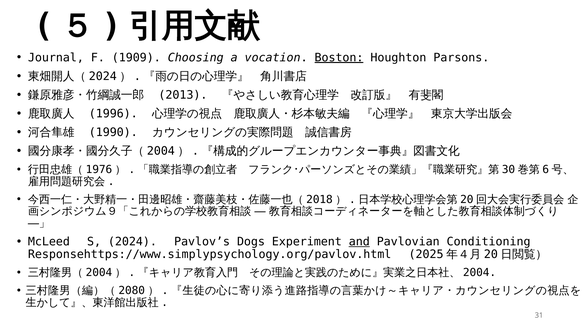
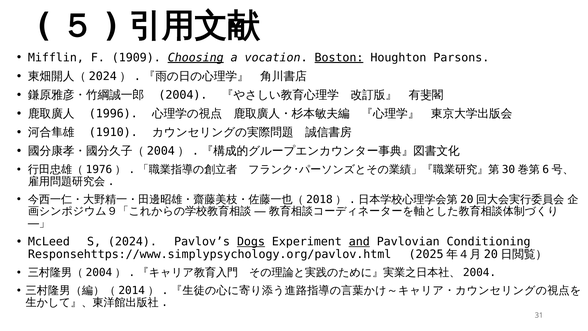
Journal: Journal -> Mifflin
Choosing underline: none -> present
2013: 2013 -> 2004
1990: 1990 -> 1910
Dogs underline: none -> present
2080: 2080 -> 2014
